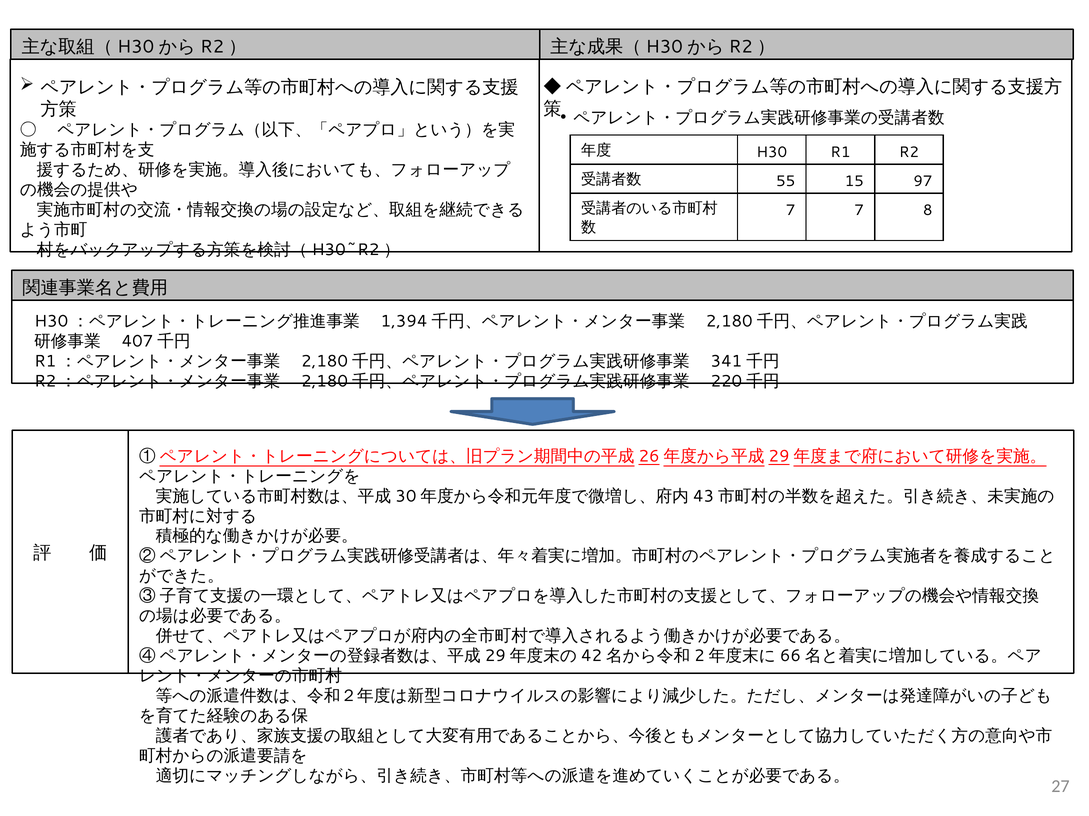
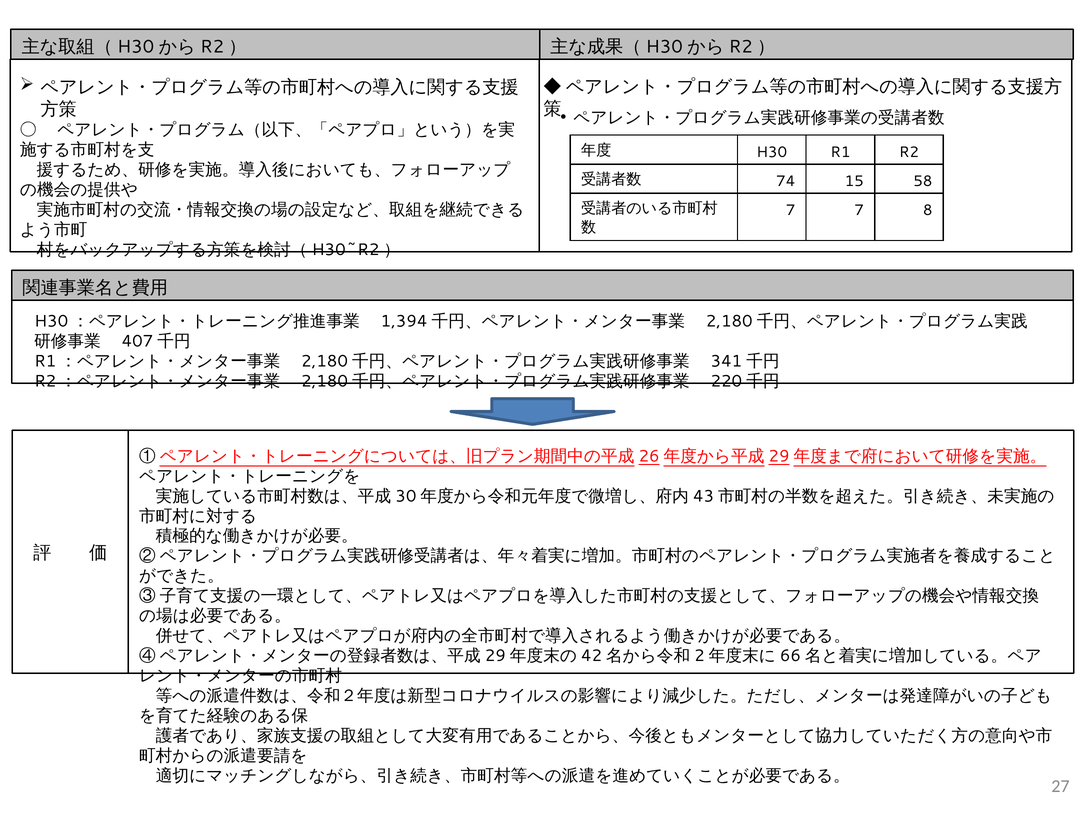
55: 55 -> 74
97: 97 -> 58
